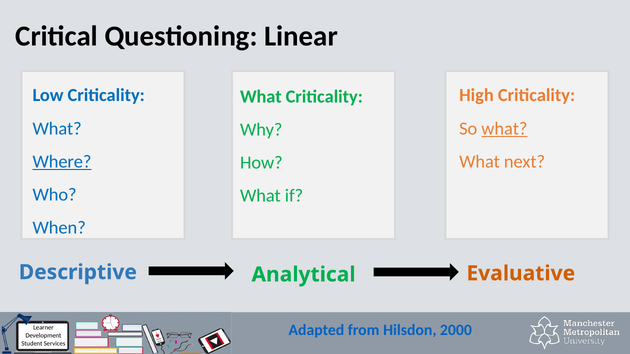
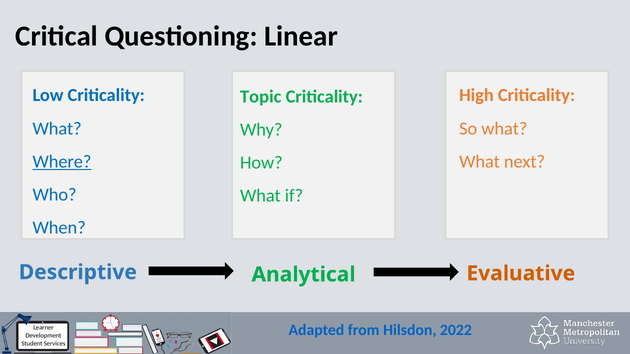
What at (261, 97): What -> Topic
what at (504, 129) underline: present -> none
2000: 2000 -> 2022
